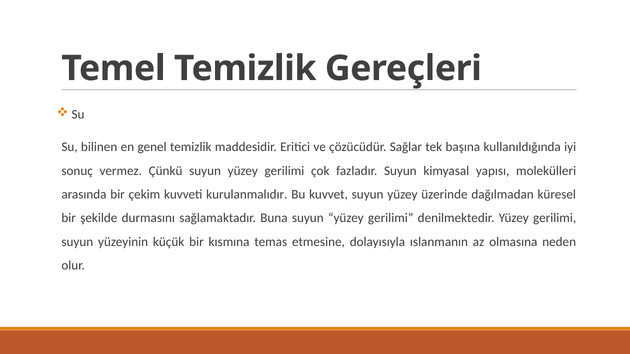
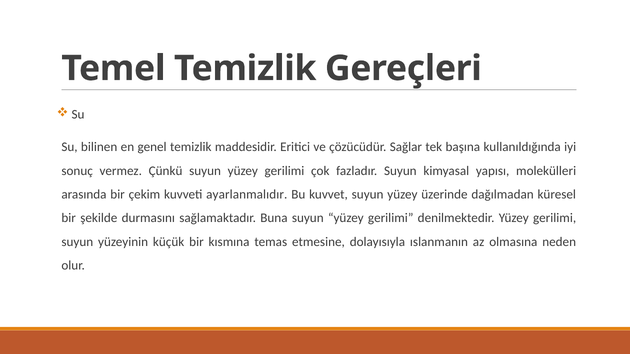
kurulanmalıdır: kurulanmalıdır -> ayarlanmalıdır
